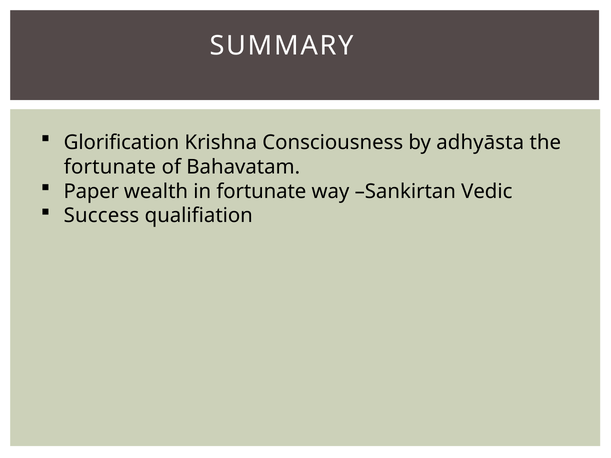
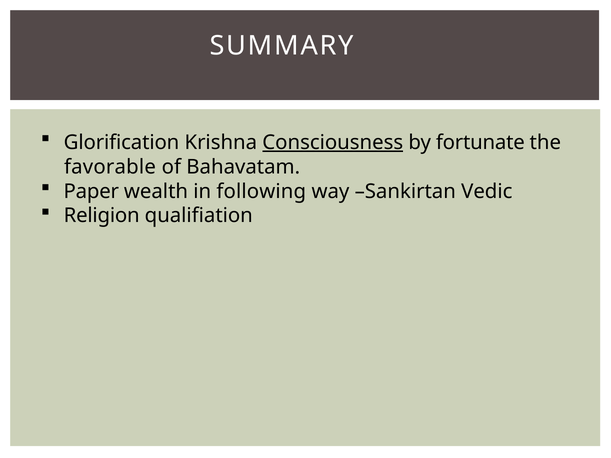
Consciousness underline: none -> present
adhyāsta: adhyāsta -> fortunate
fortunate at (110, 167): fortunate -> favorable
in fortunate: fortunate -> following
Success: Success -> Religion
